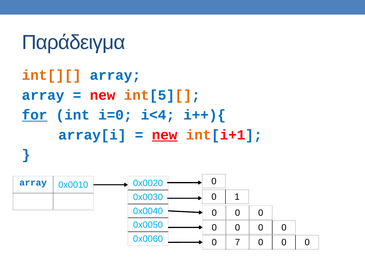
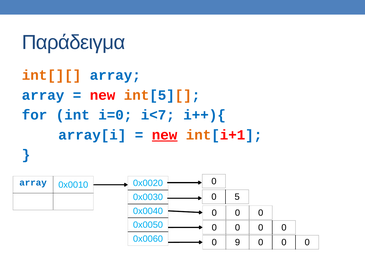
for underline: present -> none
i<4: i<4 -> i<7
1: 1 -> 5
7: 7 -> 9
